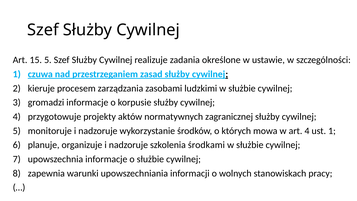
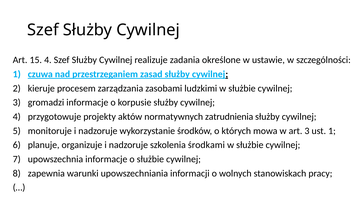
15 5: 5 -> 4
zagranicznej: zagranicznej -> zatrudnienia
art 4: 4 -> 3
